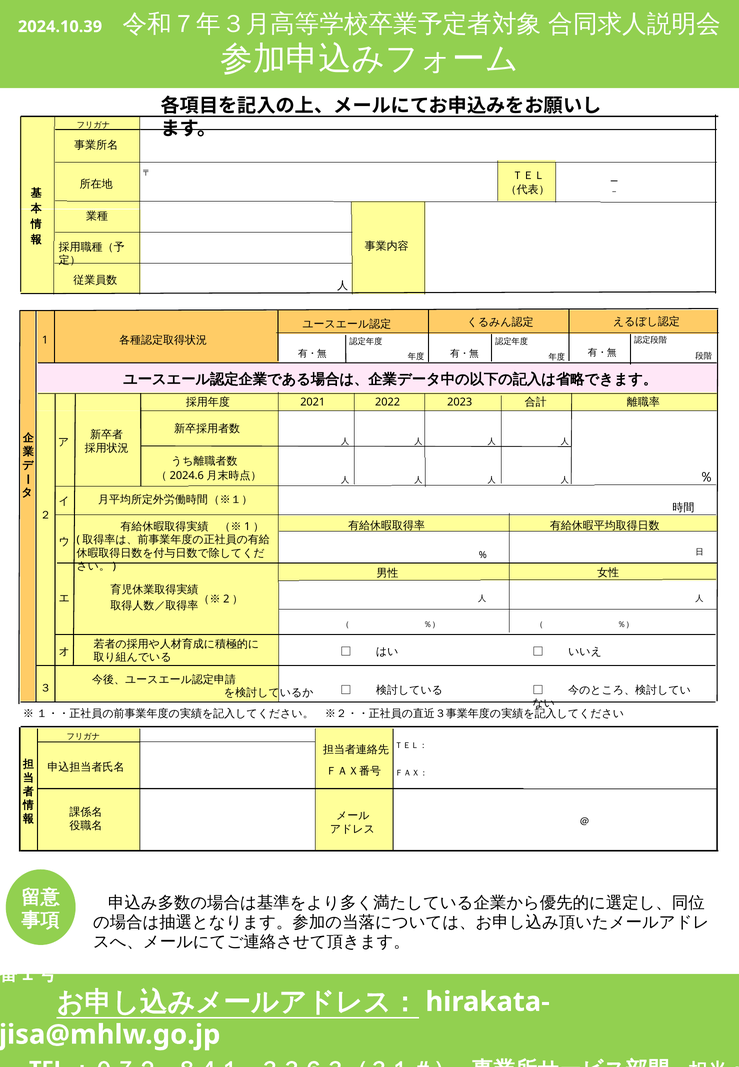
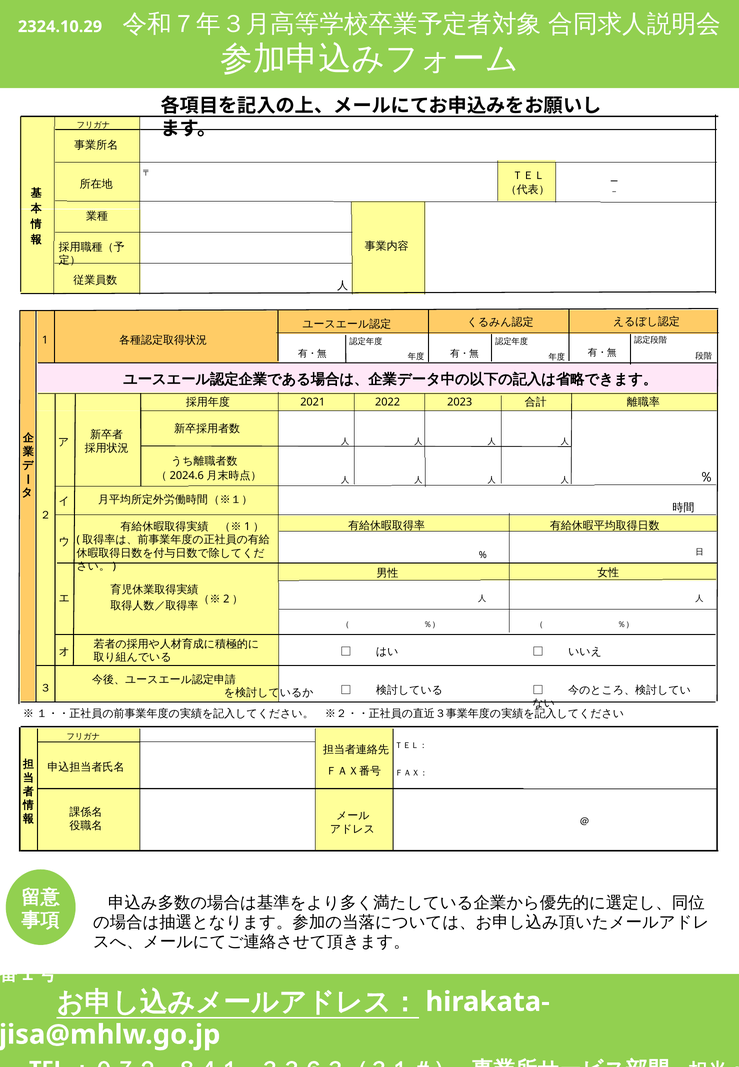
2024.10.39: 2024.10.39 -> 2324.10.29
